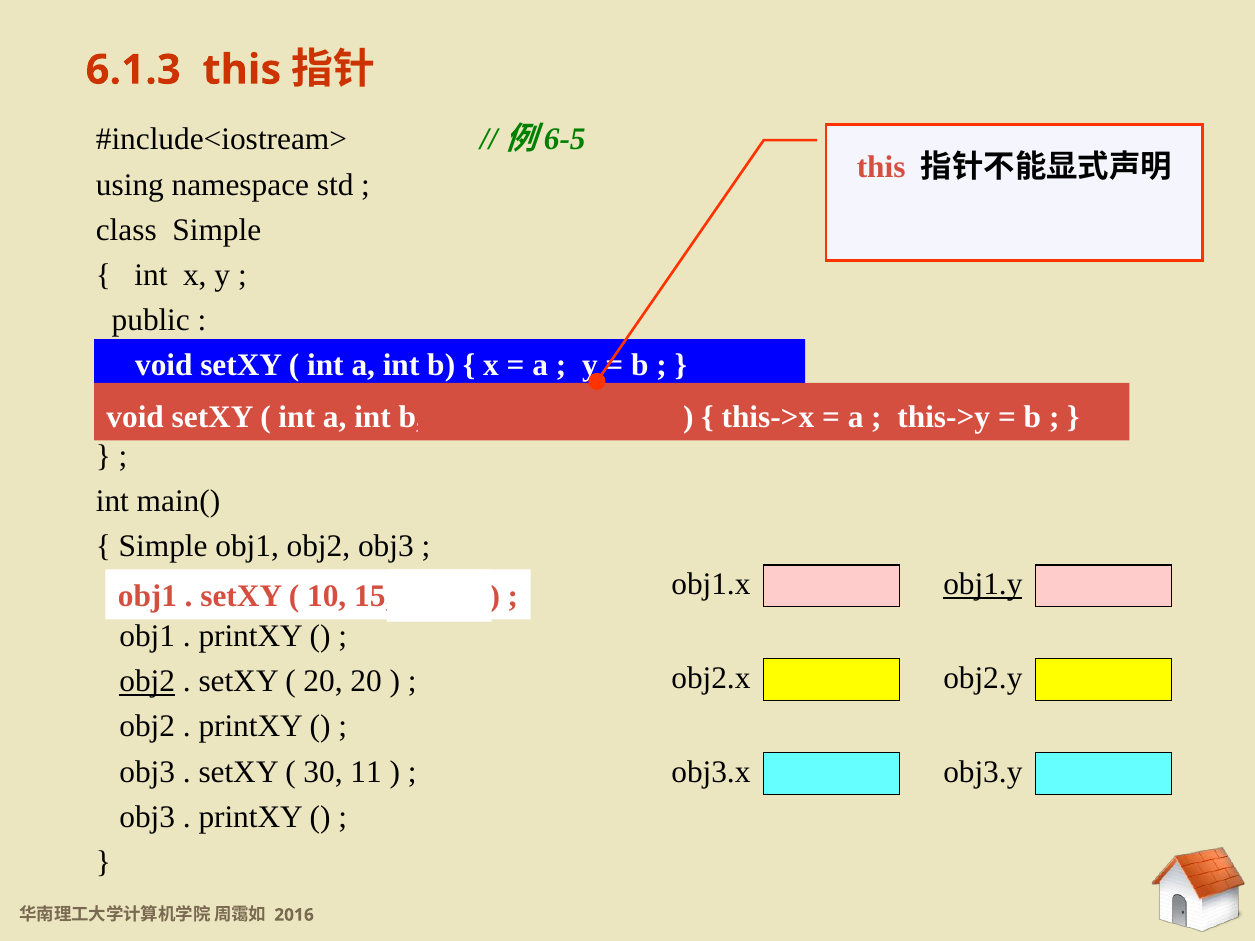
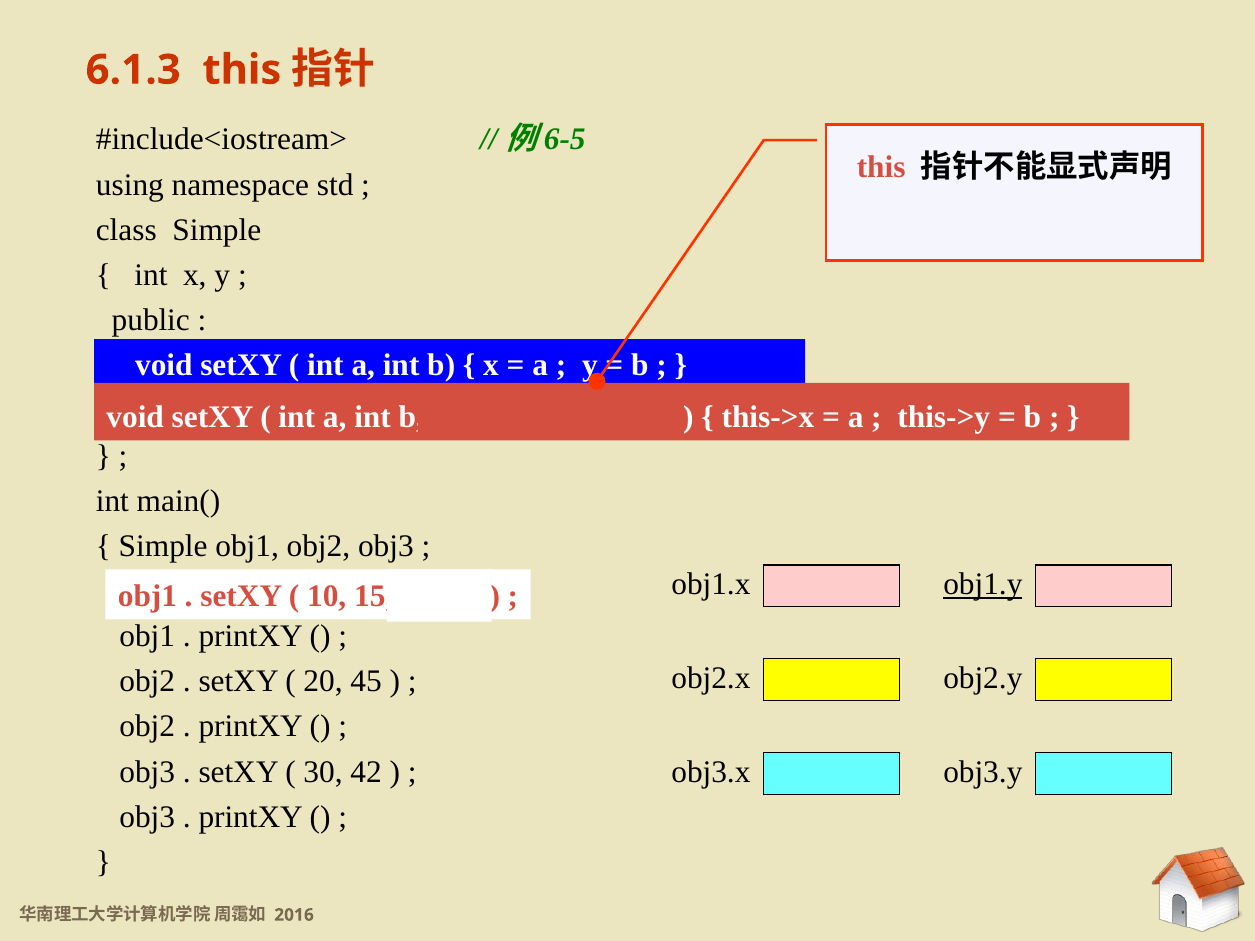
obj2 at (147, 682) underline: present -> none
20 20: 20 -> 45
11: 11 -> 42
